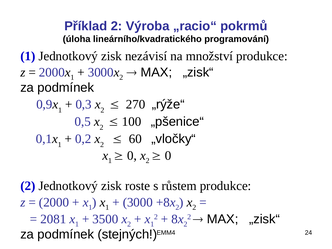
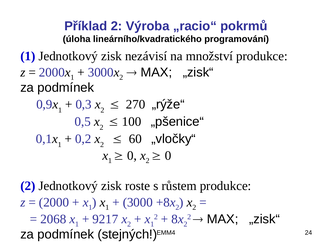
2081: 2081 -> 2068
3500: 3500 -> 9217
